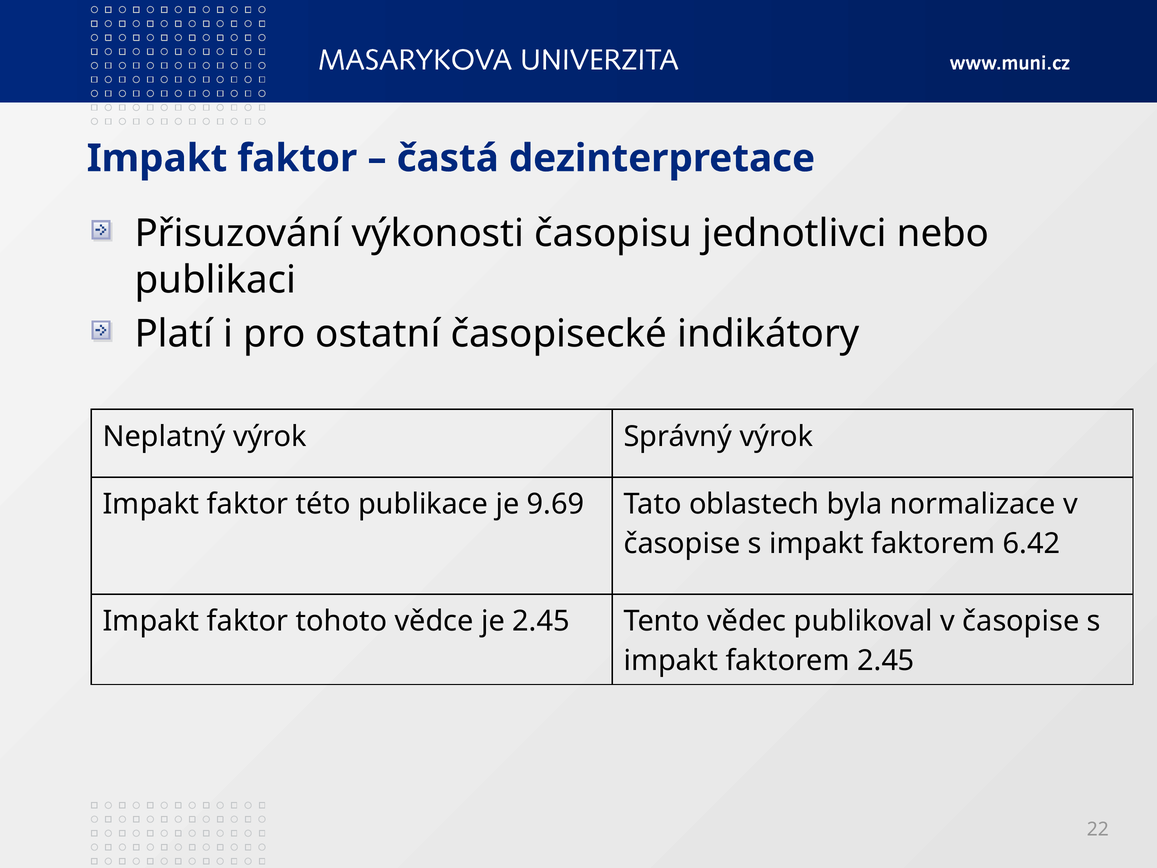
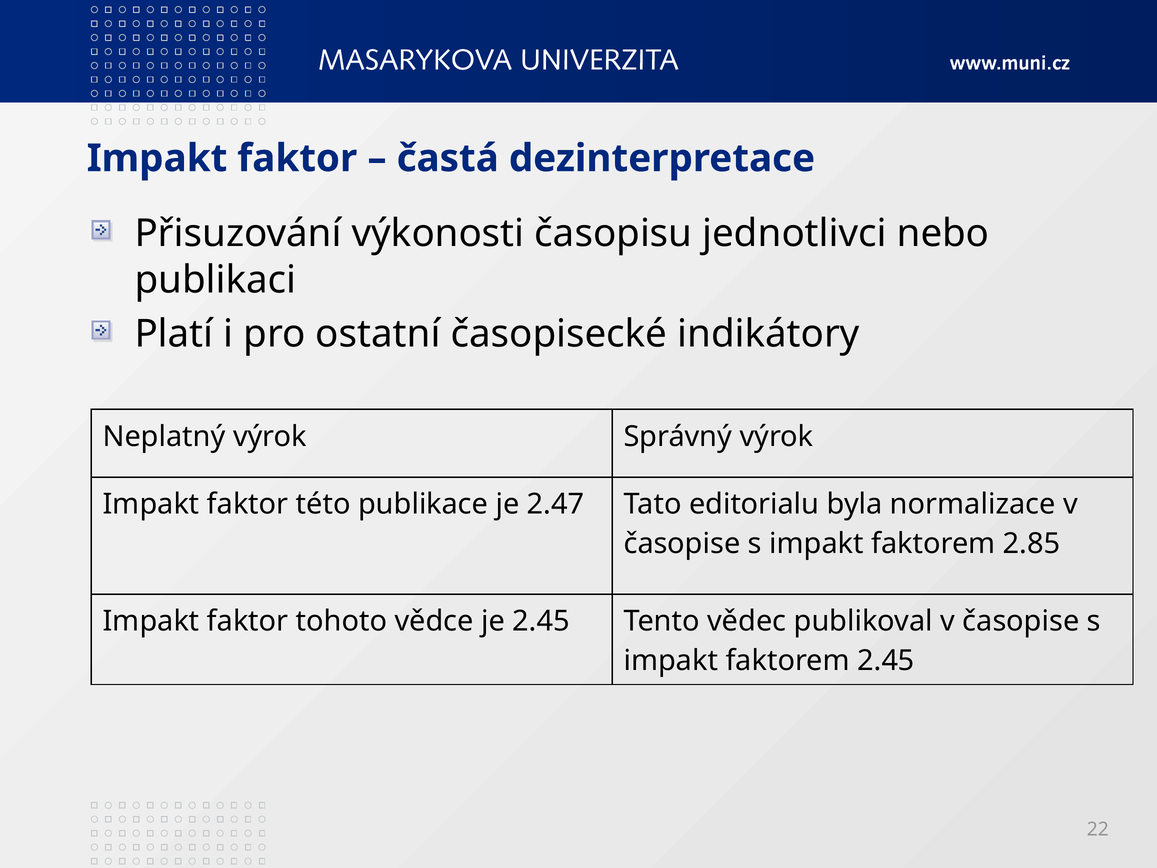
9.69: 9.69 -> 2.47
oblastech: oblastech -> editorialu
6.42: 6.42 -> 2.85
